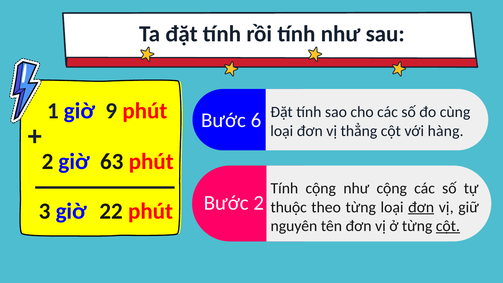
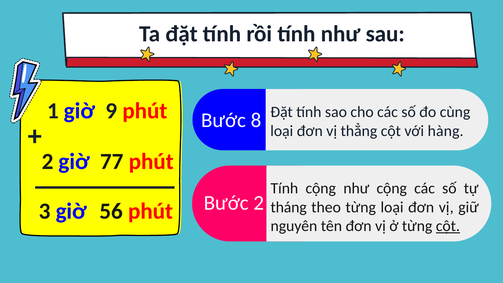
6: 6 -> 8
63: 63 -> 77
thuộc: thuộc -> tháng
đơn at (421, 207) underline: present -> none
22: 22 -> 56
